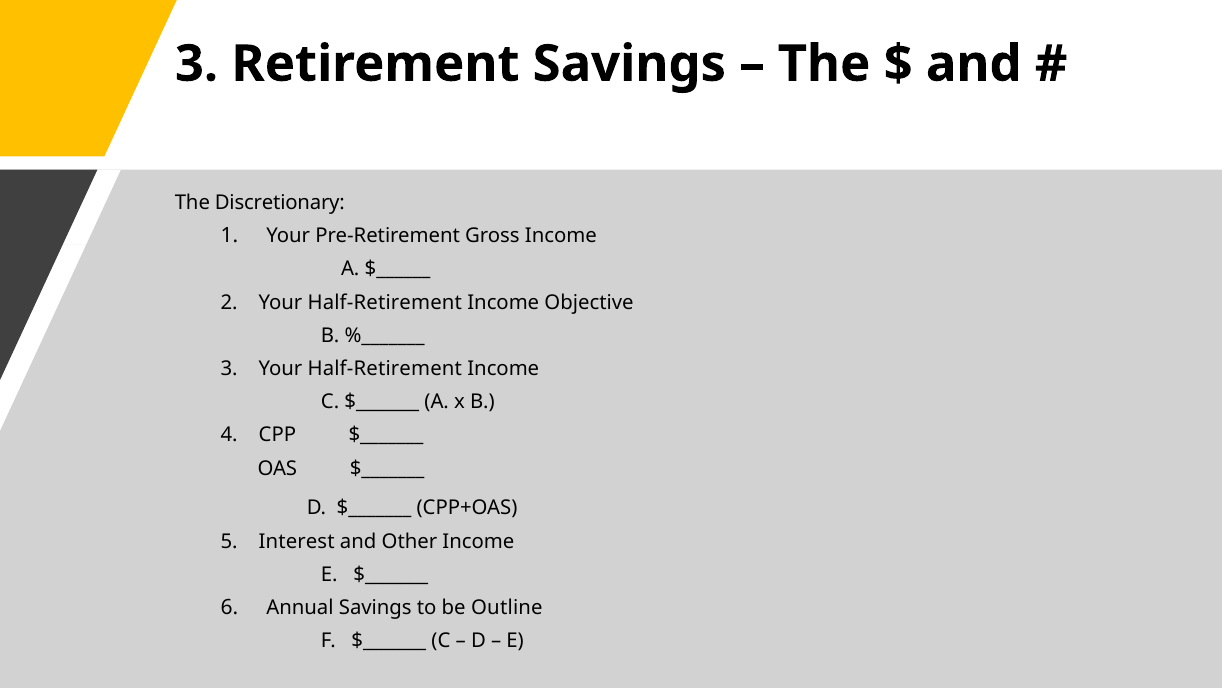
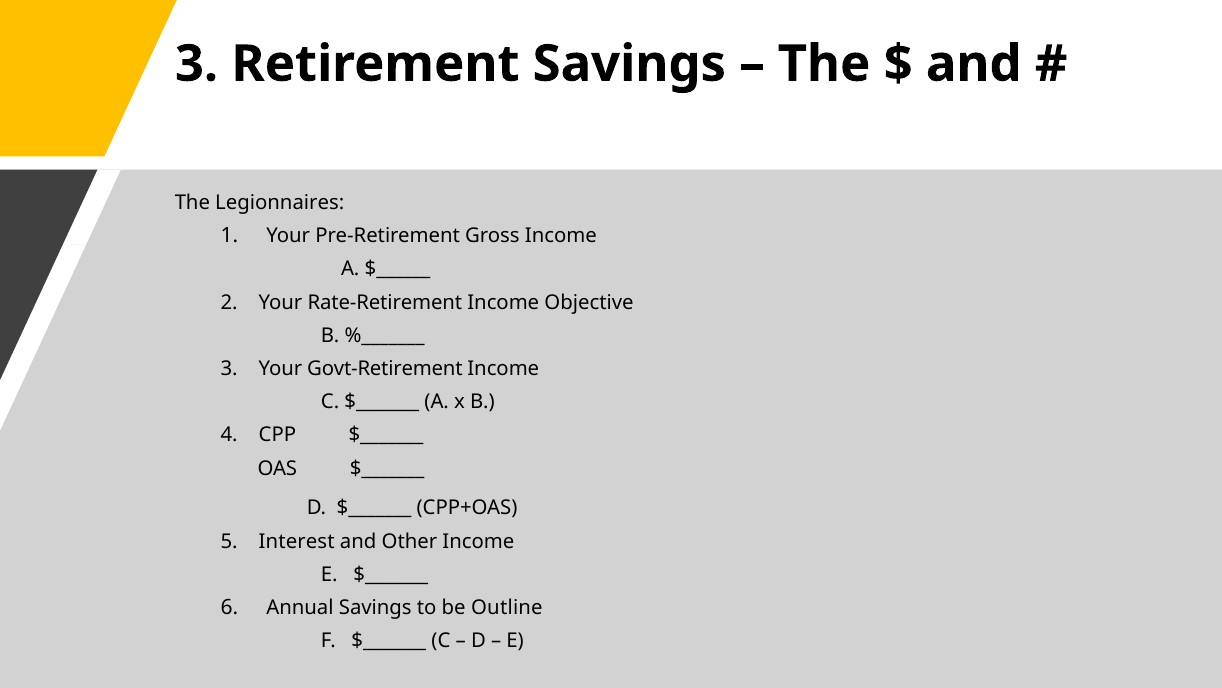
Discretionary: Discretionary -> Legionnaires
2 Your Half-Retirement: Half-Retirement -> Rate-Retirement
3 Your Half-Retirement: Half-Retirement -> Govt-Retirement
